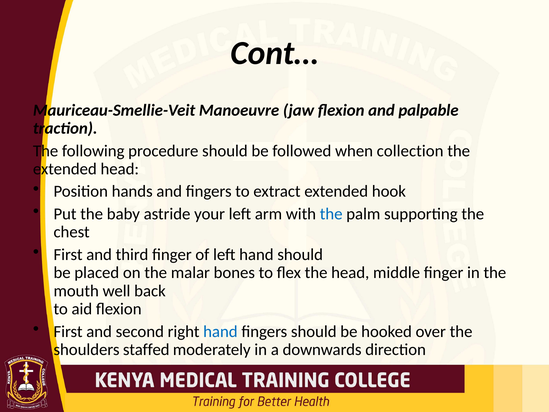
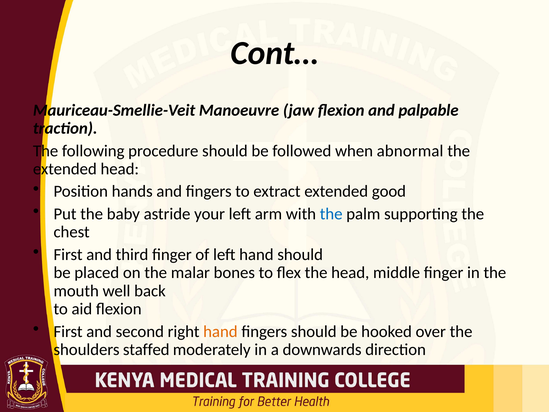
collection: collection -> abnormal
hook: hook -> good
hand at (220, 331) colour: blue -> orange
